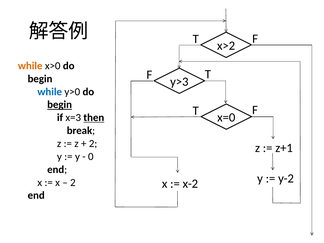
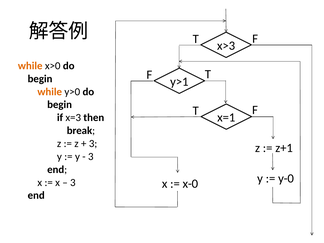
x>2: x>2 -> x>3
y>3: y>3 -> y>1
while at (50, 92) colour: blue -> orange
begin at (60, 105) underline: present -> none
x=0: x=0 -> x=1
then underline: present -> none
2 at (93, 144): 2 -> 3
0 at (91, 157): 0 -> 3
y-2: y-2 -> y-0
2 at (73, 182): 2 -> 3
x-2: x-2 -> x-0
